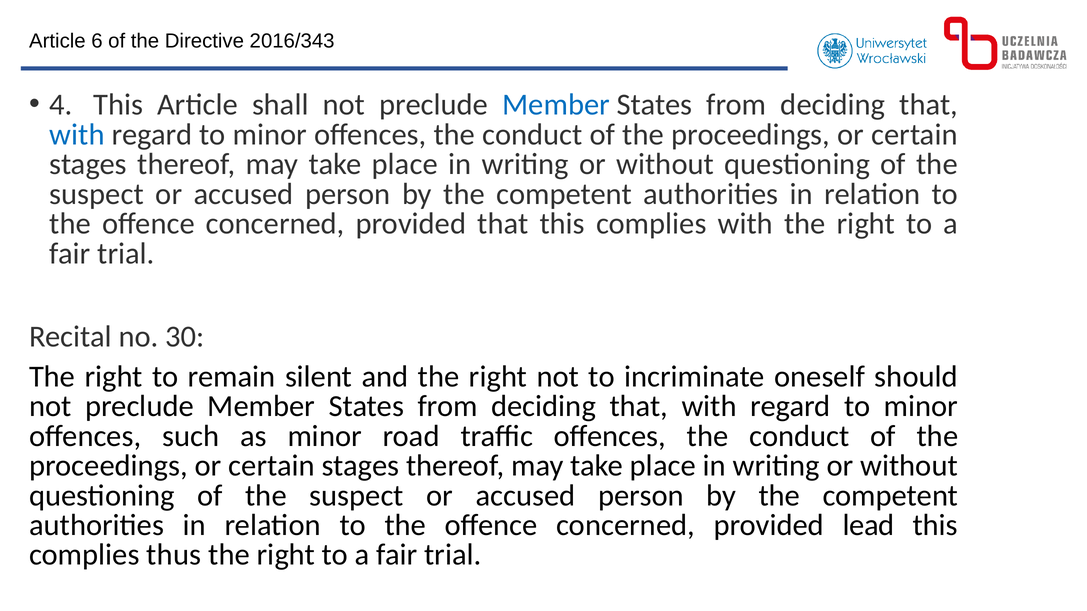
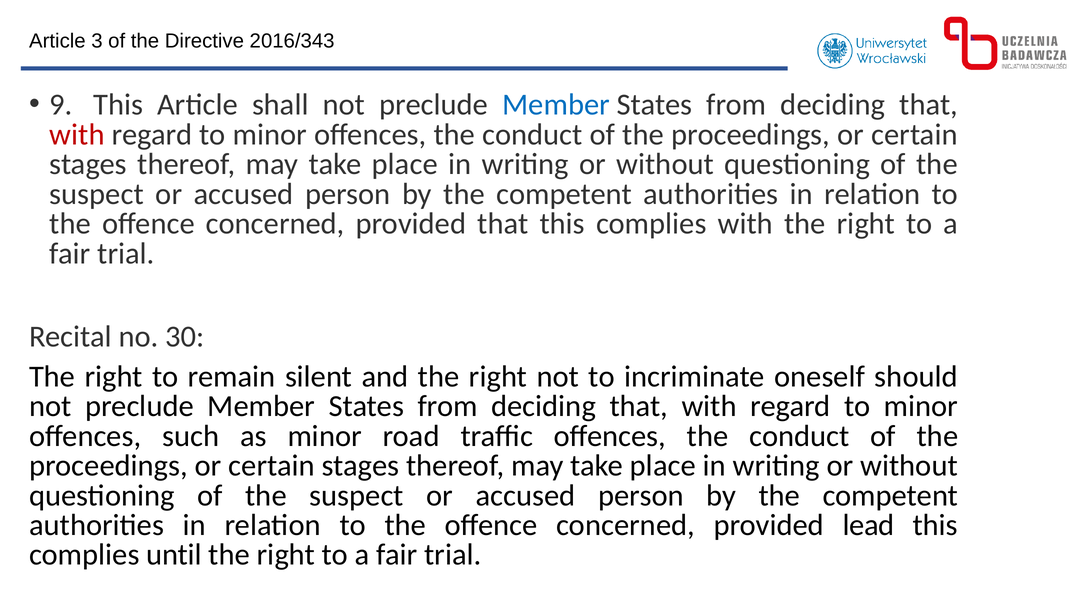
6: 6 -> 3
4: 4 -> 9
with at (77, 135) colour: blue -> red
thus: thus -> until
